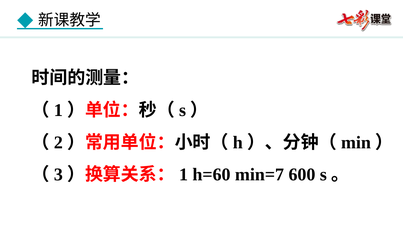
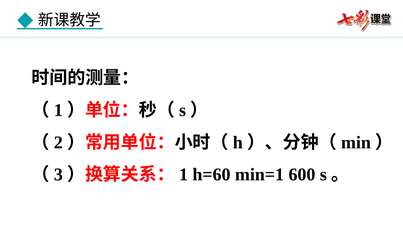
min=7: min=7 -> min=1
